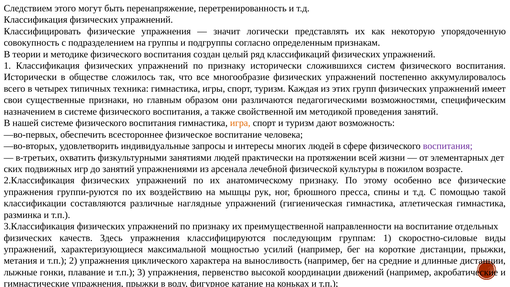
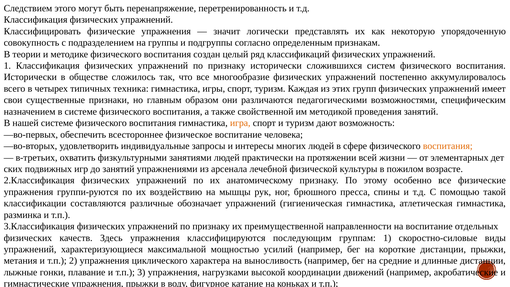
воспитания at (448, 146) colour: purple -> orange
наглядные: наглядные -> обозначает
первенство: первенство -> нагрузками
